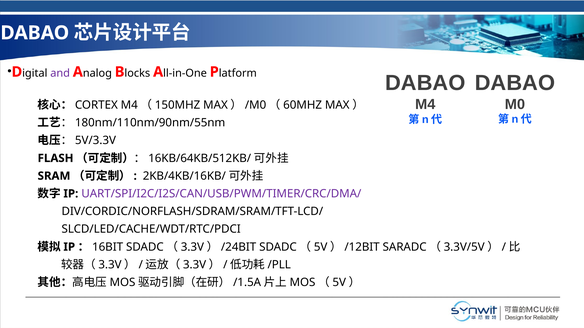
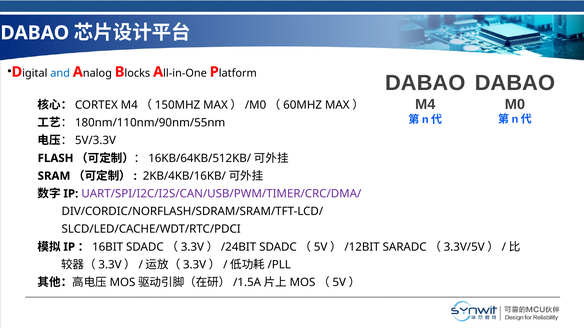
and colour: purple -> blue
